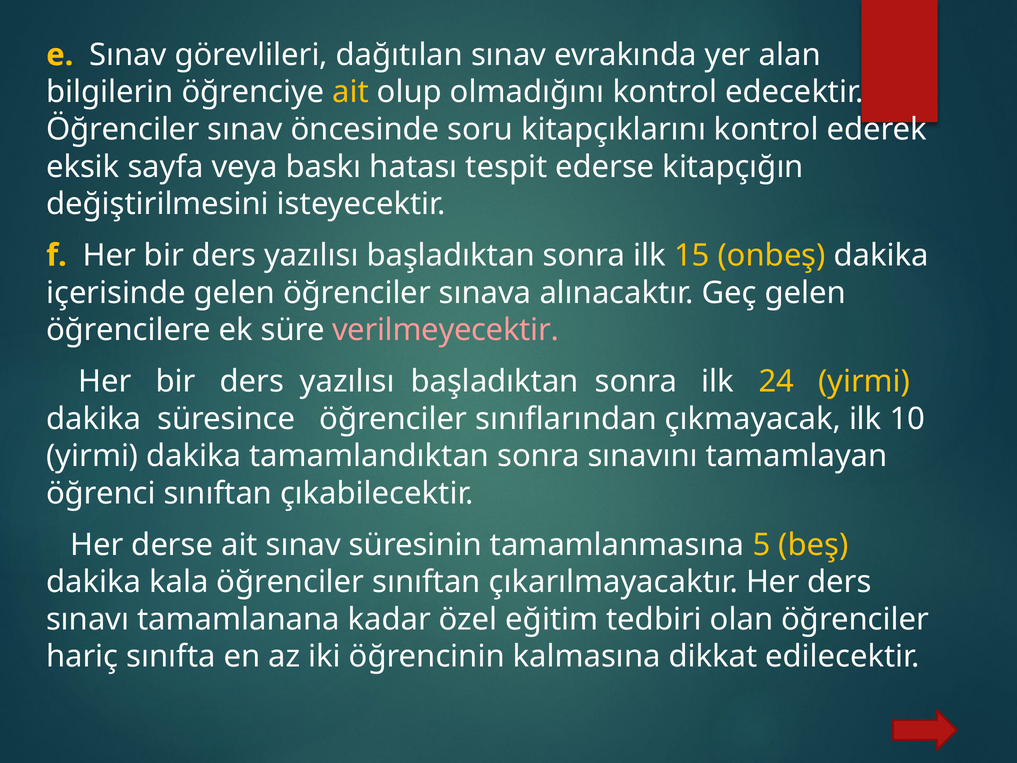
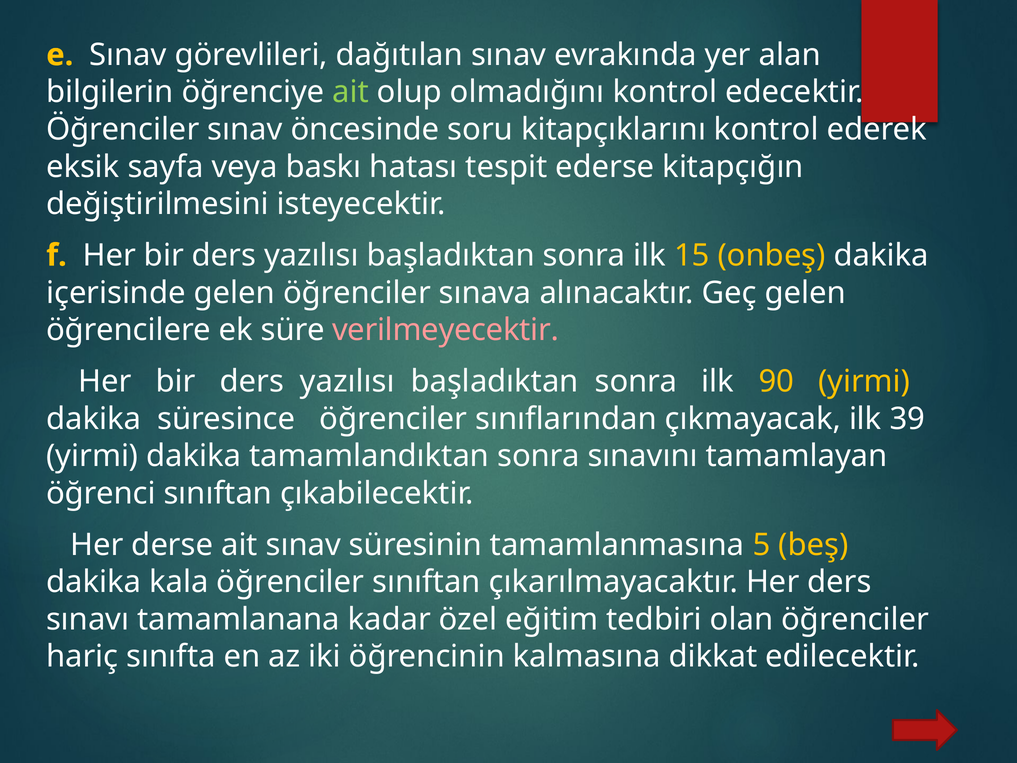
ait at (351, 92) colour: yellow -> light green
24: 24 -> 90
10: 10 -> 39
